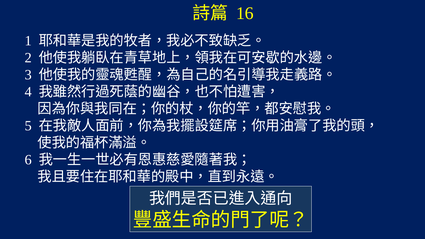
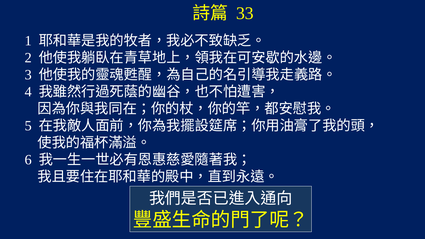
16: 16 -> 33
